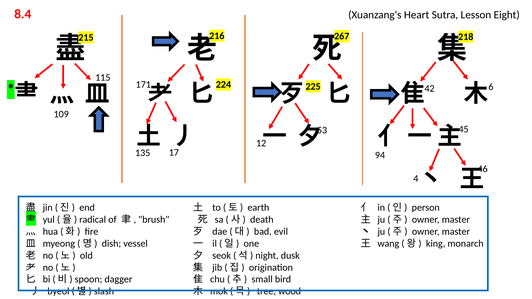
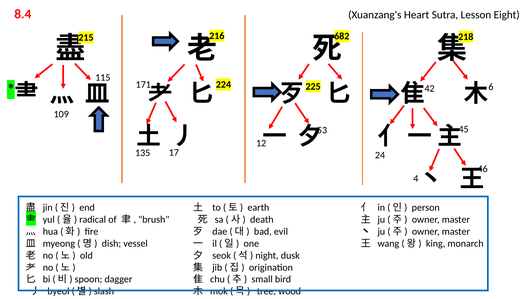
267: 267 -> 682
94: 94 -> 24
